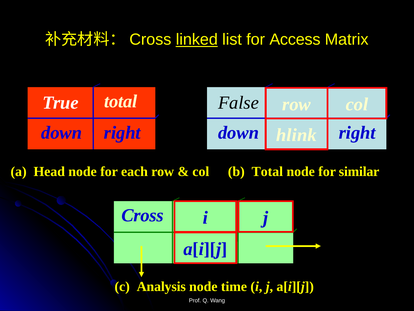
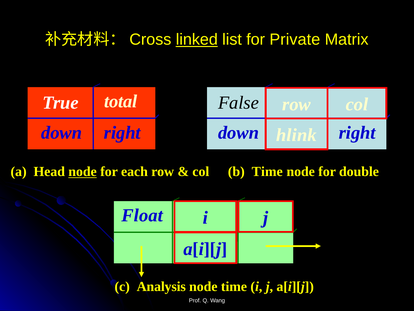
Access: Access -> Private
node at (83, 171) underline: none -> present
b Total: Total -> Time
similar: similar -> double
Cross at (142, 215): Cross -> Float
